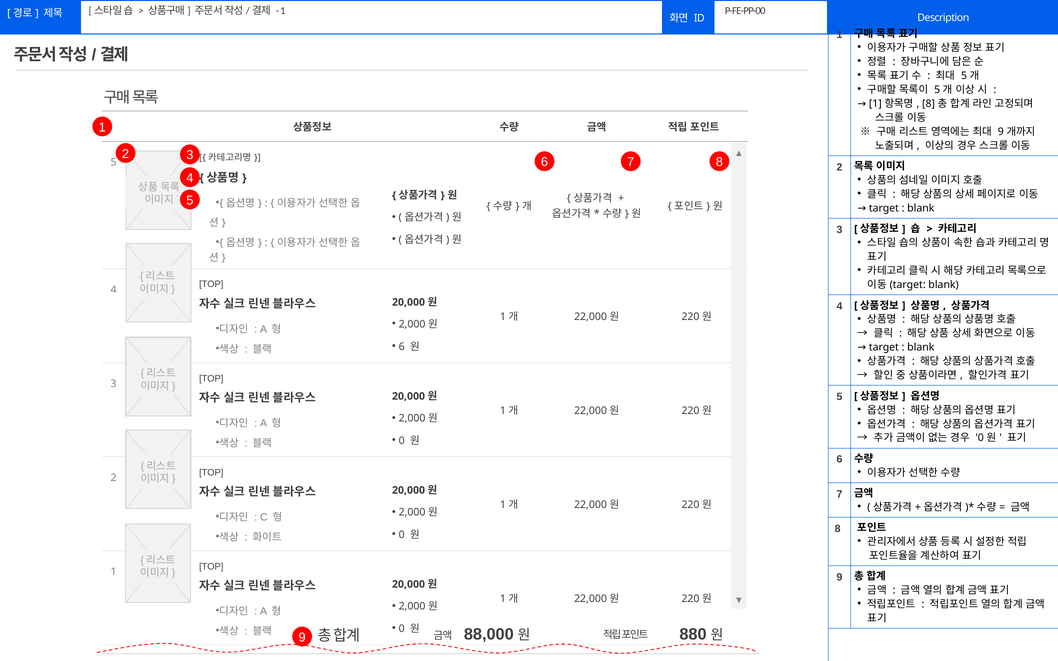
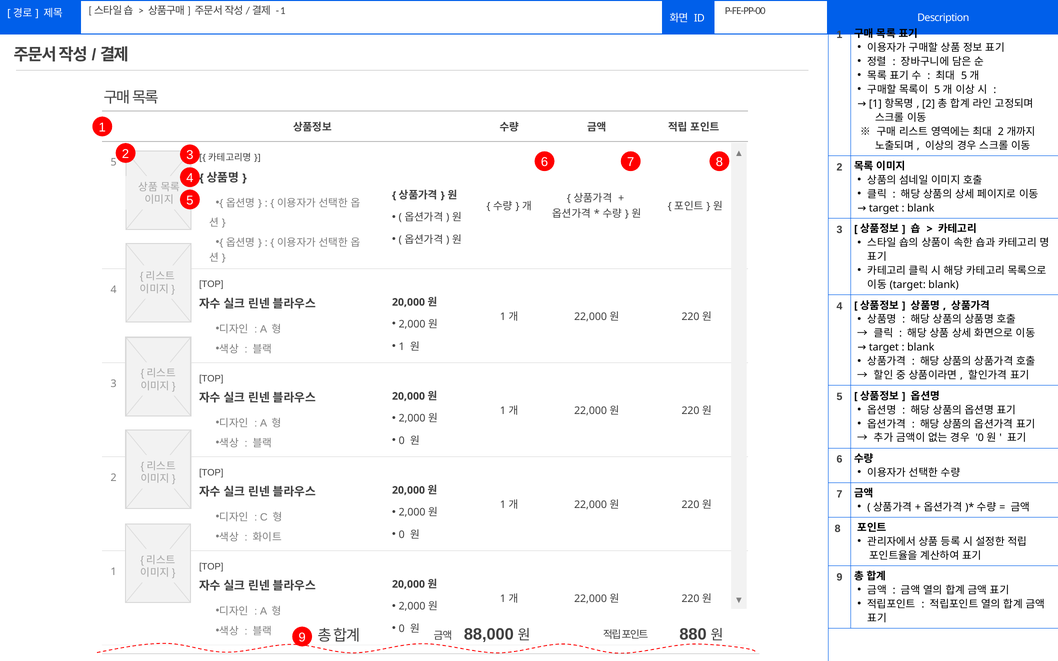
8 at (929, 104): 8 -> 2
9 at (1001, 132): 9 -> 2
6 at (402, 347): 6 -> 1
